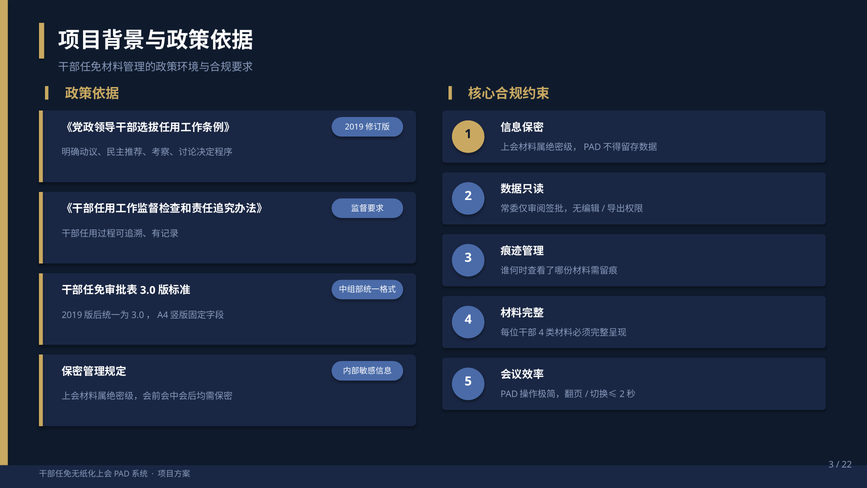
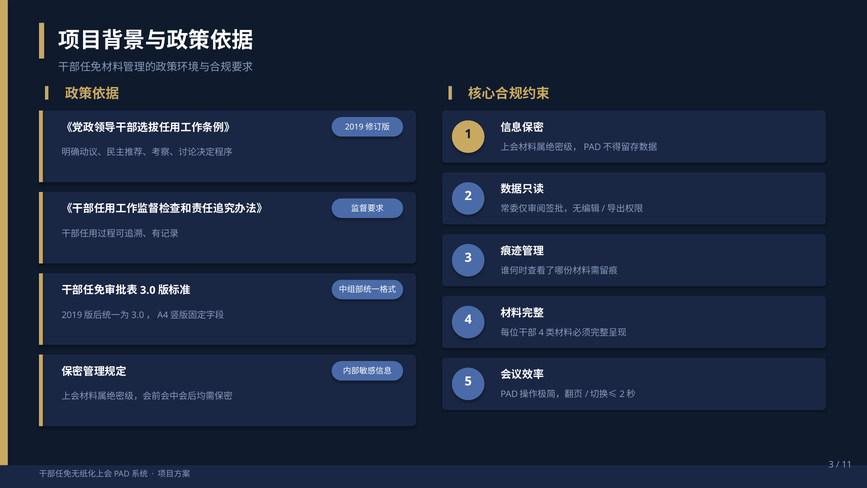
22: 22 -> 11
